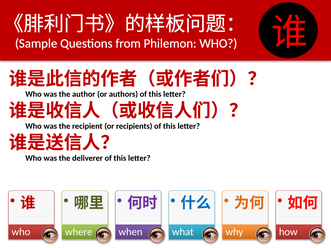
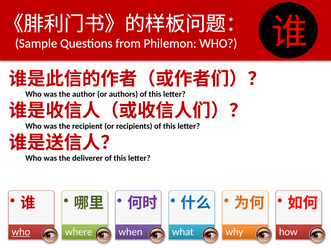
who at (21, 232) underline: none -> present
